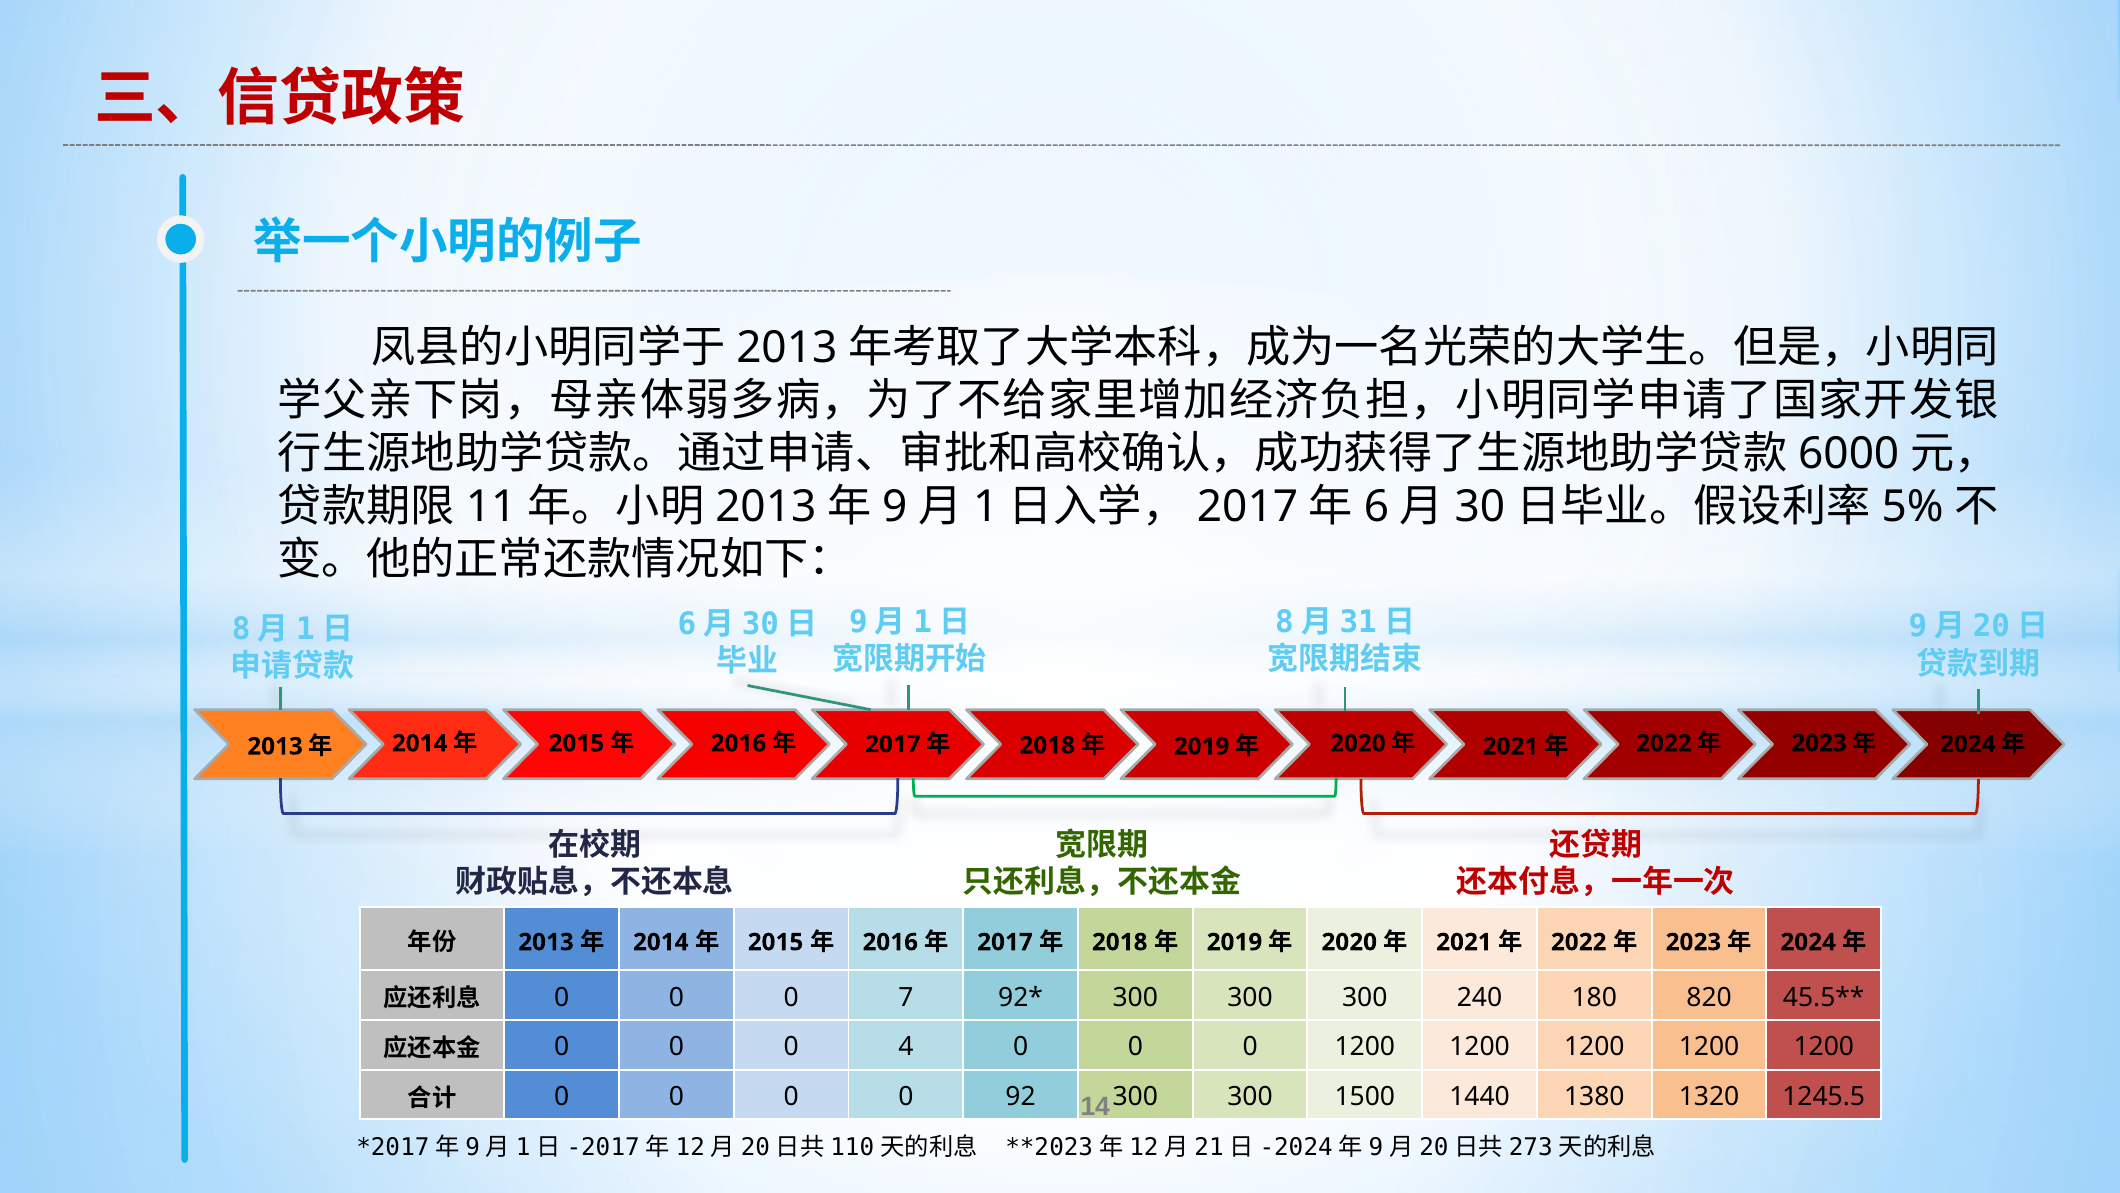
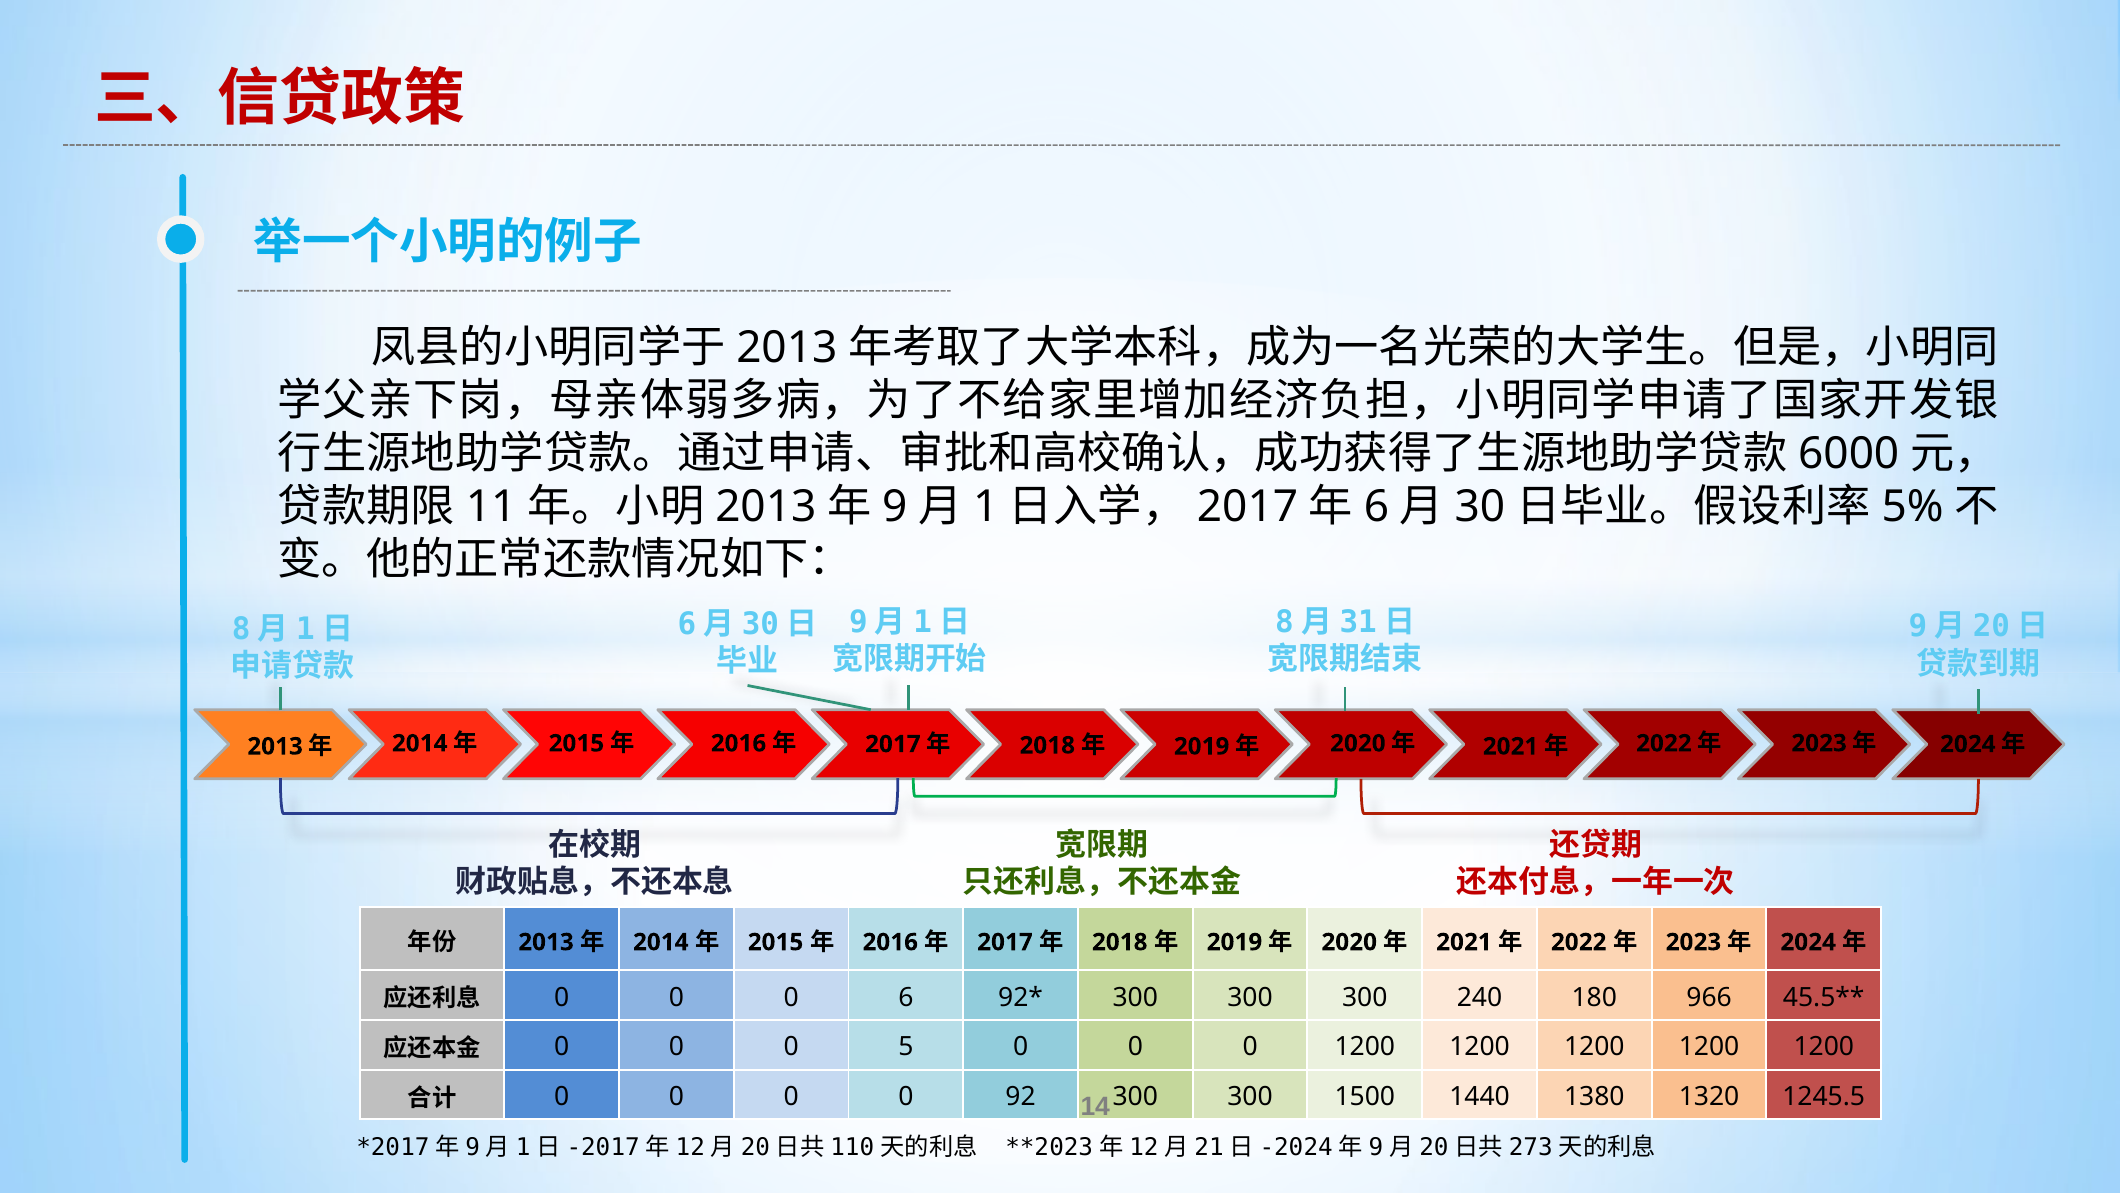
0 7: 7 -> 6
820: 820 -> 966
4: 4 -> 5
